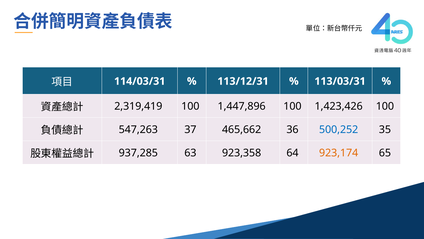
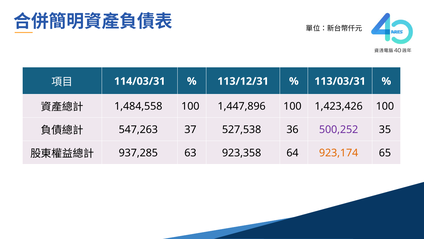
2,319,419: 2,319,419 -> 1,484,558
465,662: 465,662 -> 527,538
500,252 colour: blue -> purple
